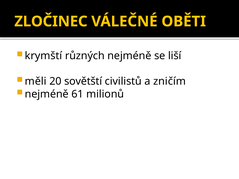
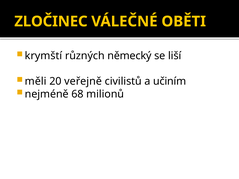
různých nejméně: nejméně -> německý
sovětští: sovětští -> veřejně
zničím: zničím -> učiním
61: 61 -> 68
